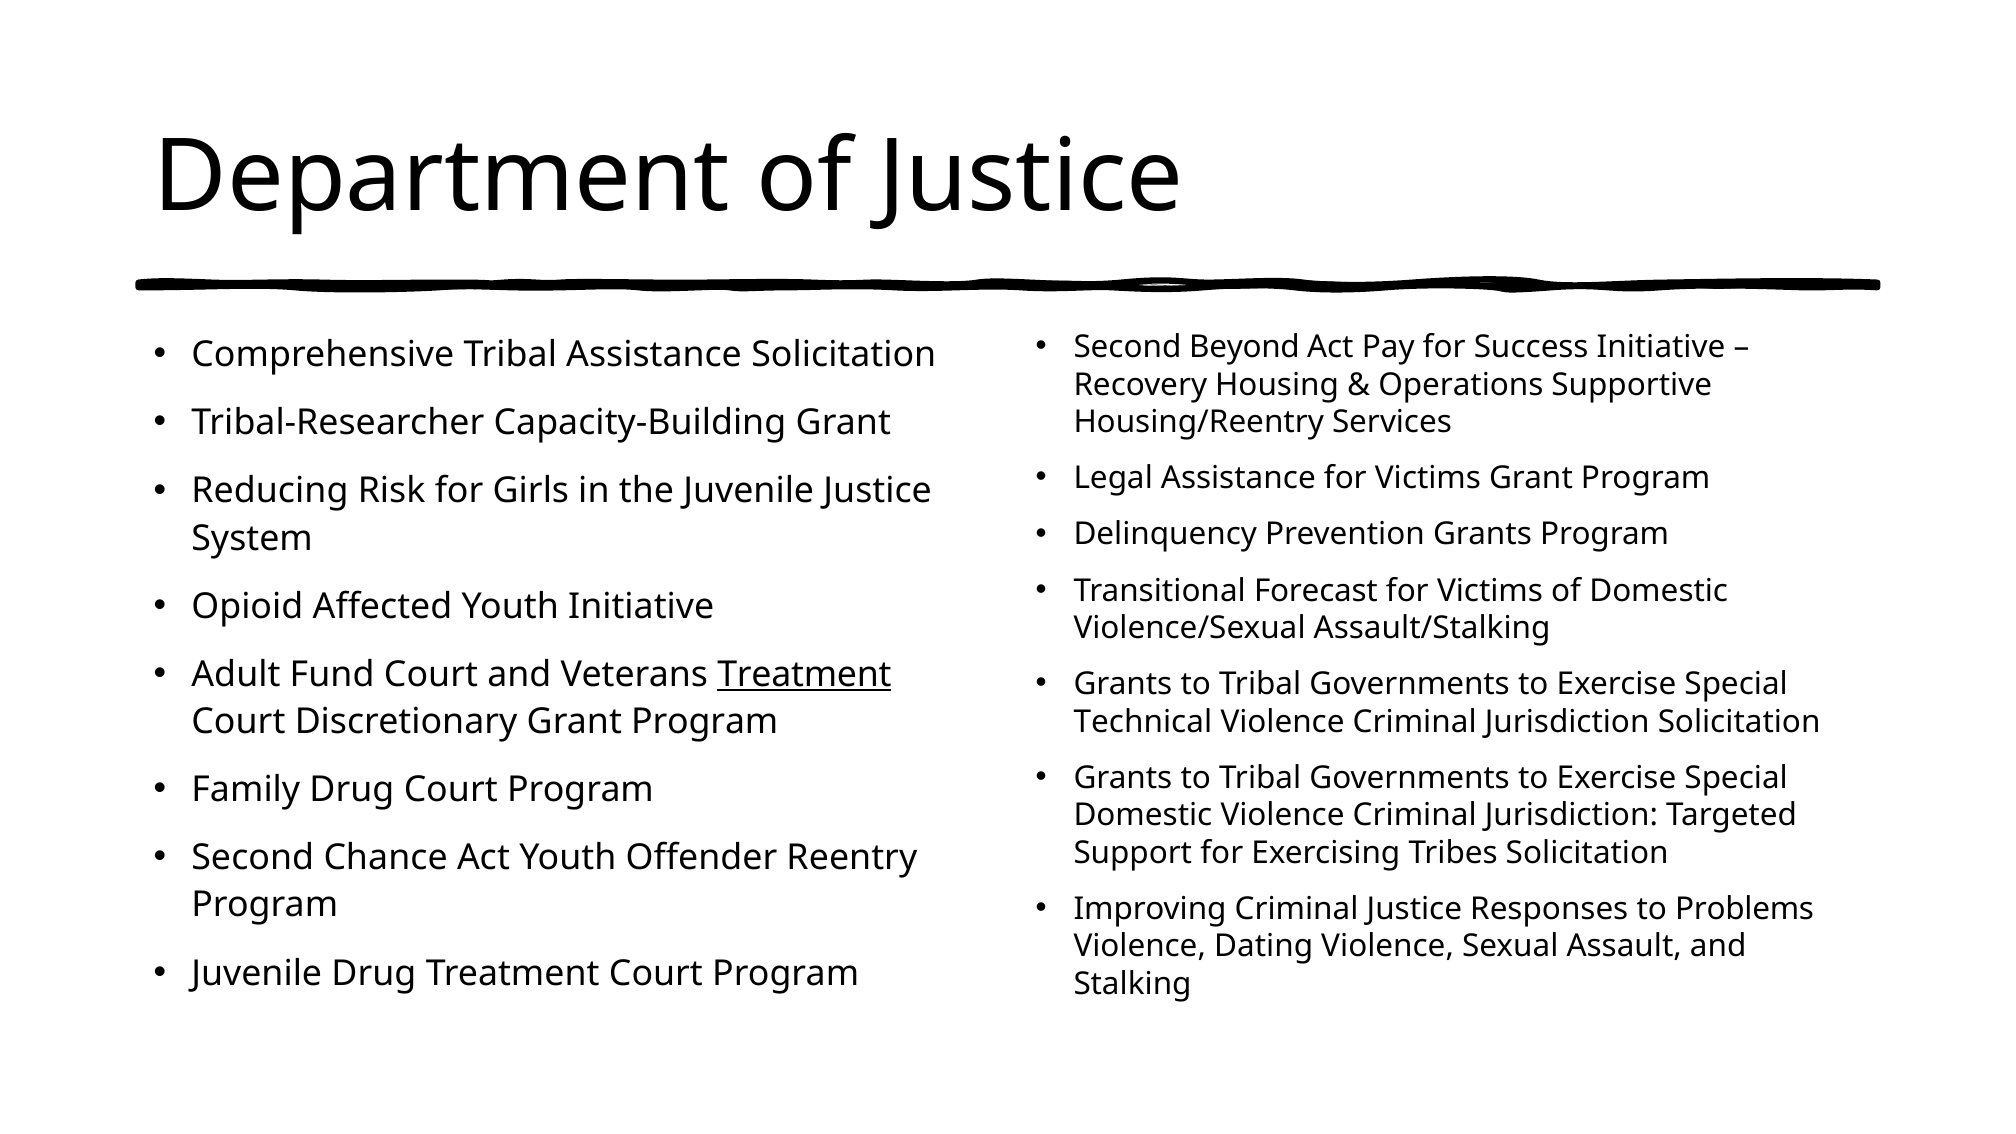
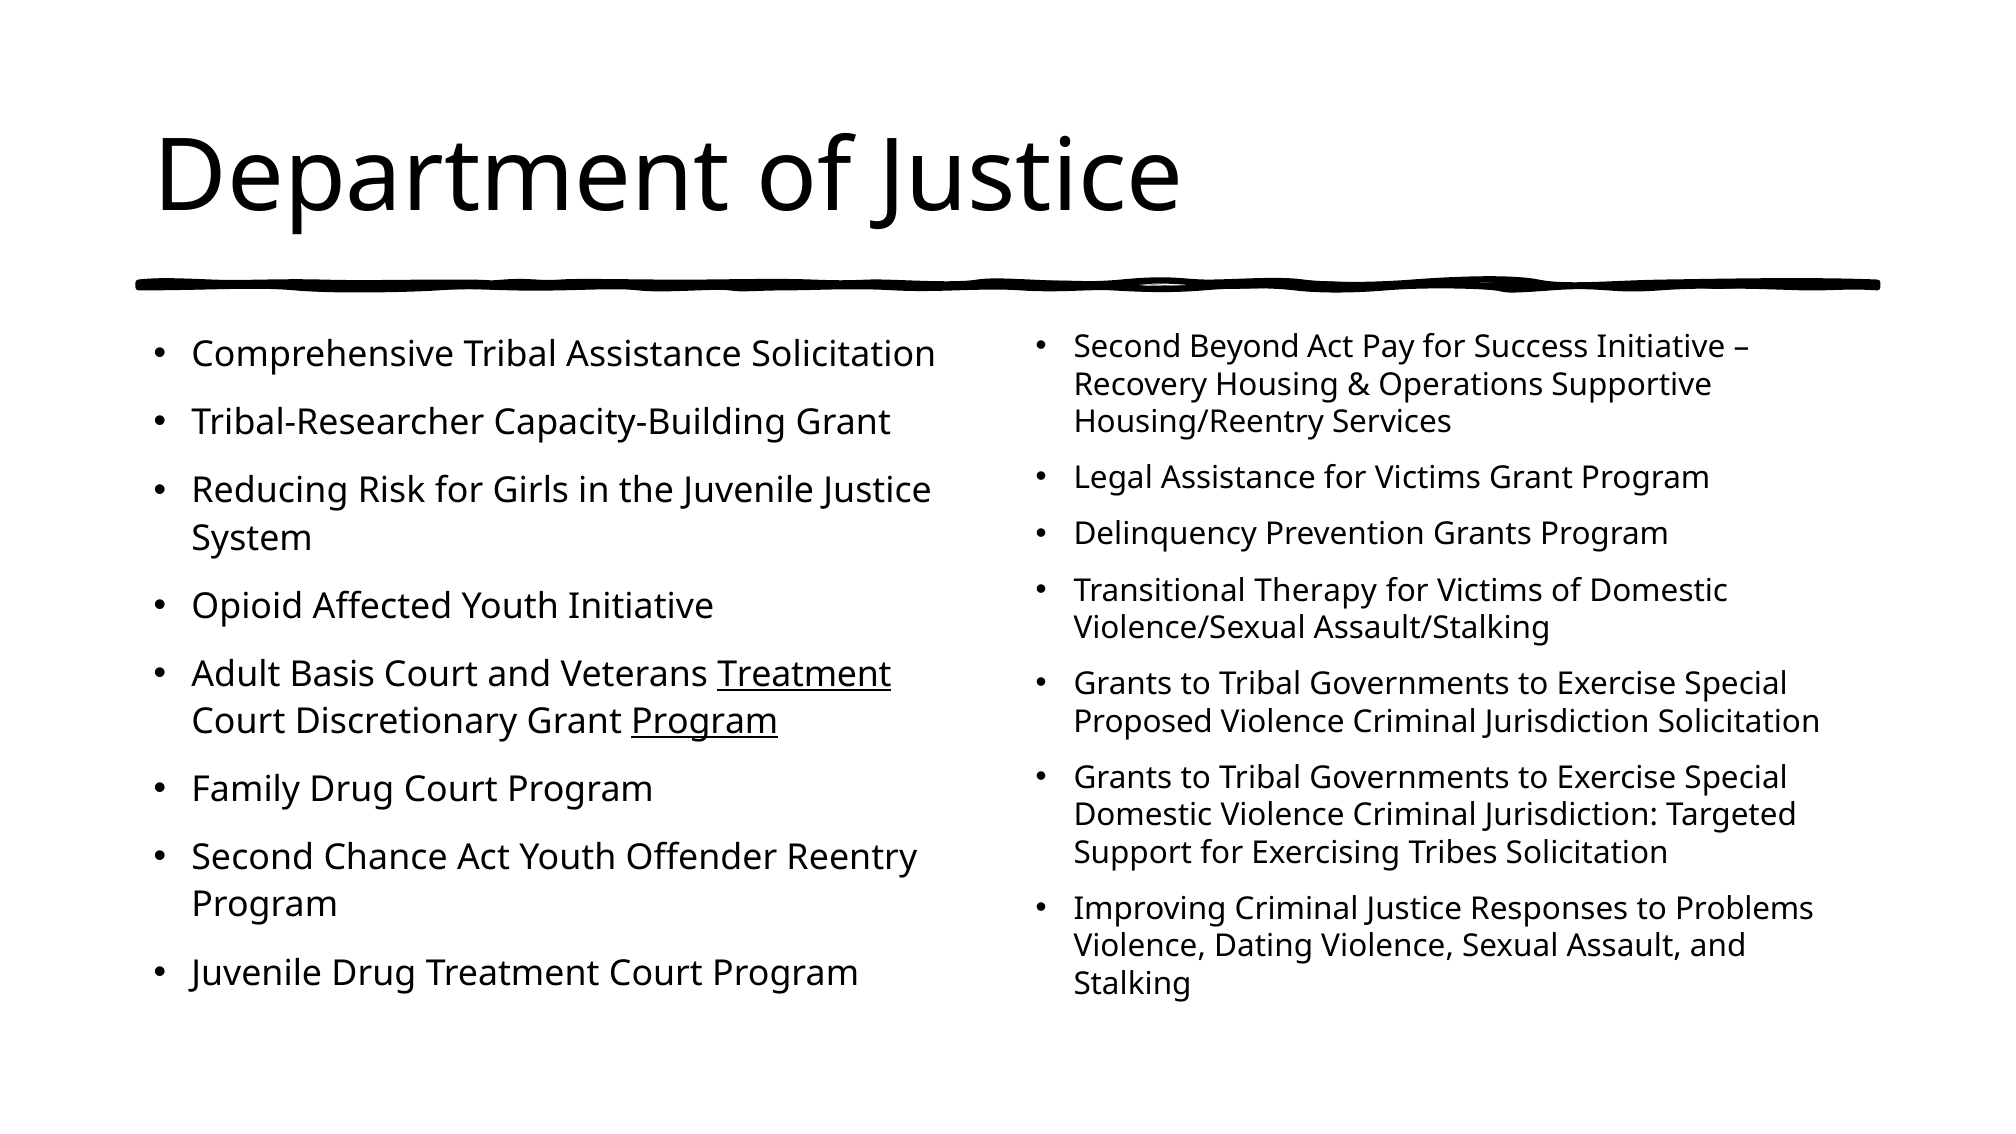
Forecast: Forecast -> Therapy
Fund: Fund -> Basis
Program at (705, 722) underline: none -> present
Technical: Technical -> Proposed
